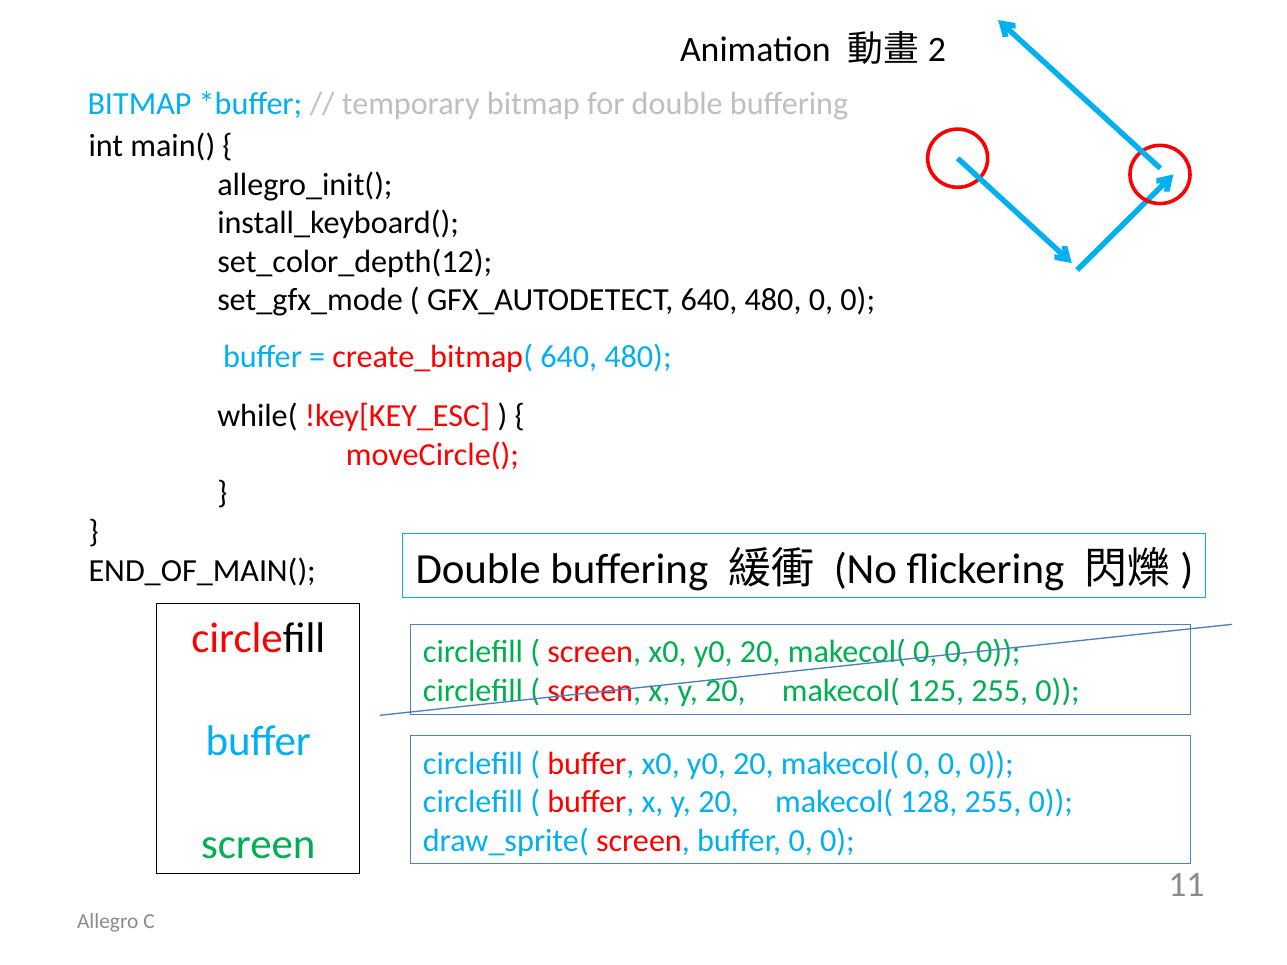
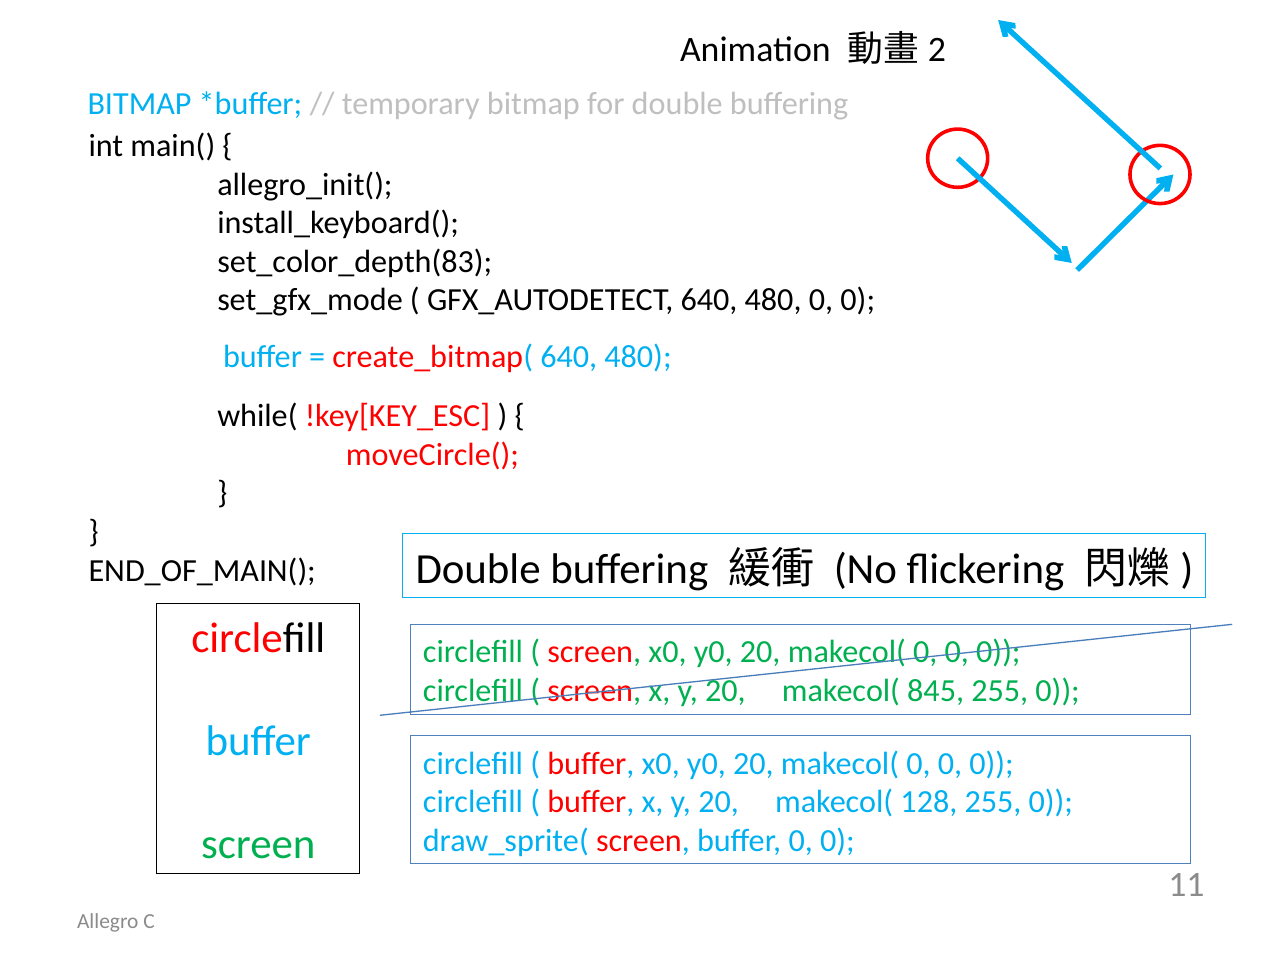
set_color_depth(12: set_color_depth(12 -> set_color_depth(83
125: 125 -> 845
